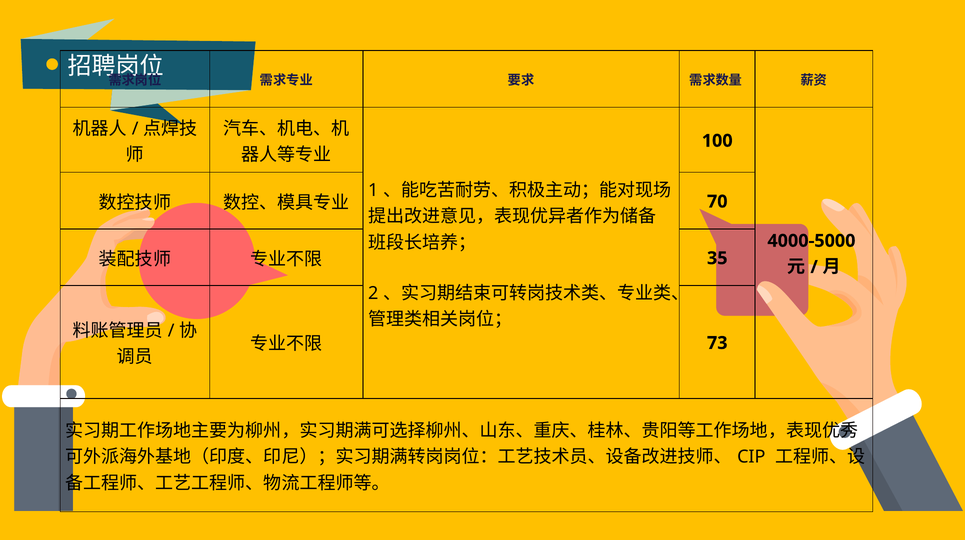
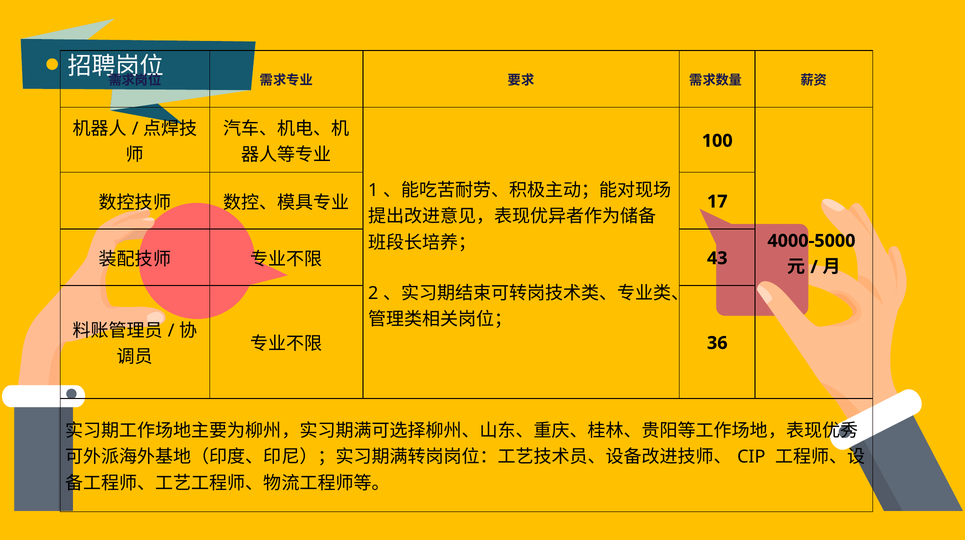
70: 70 -> 17
35: 35 -> 43
73: 73 -> 36
